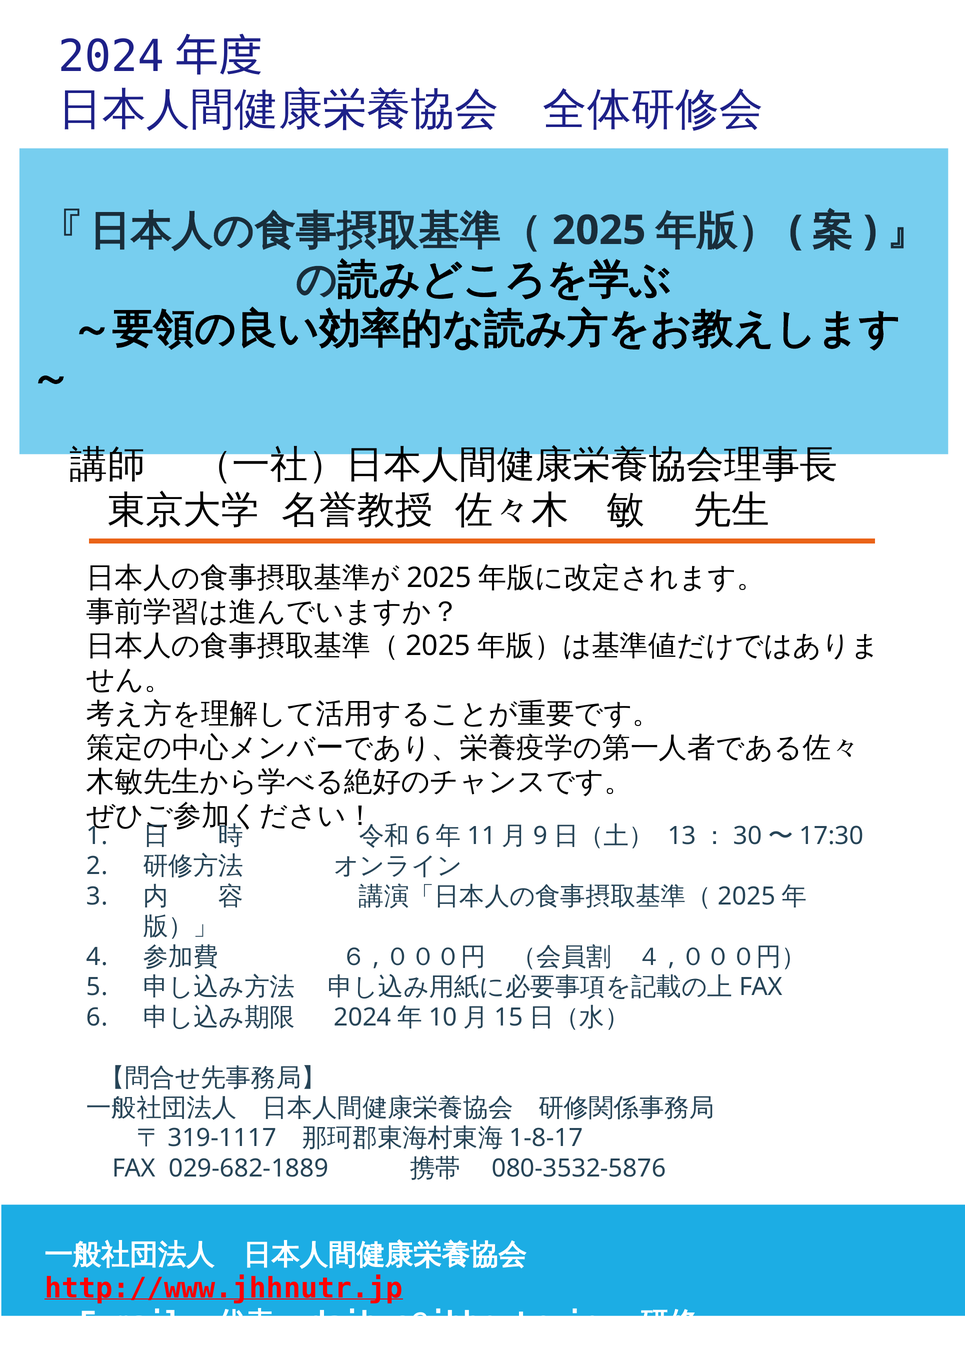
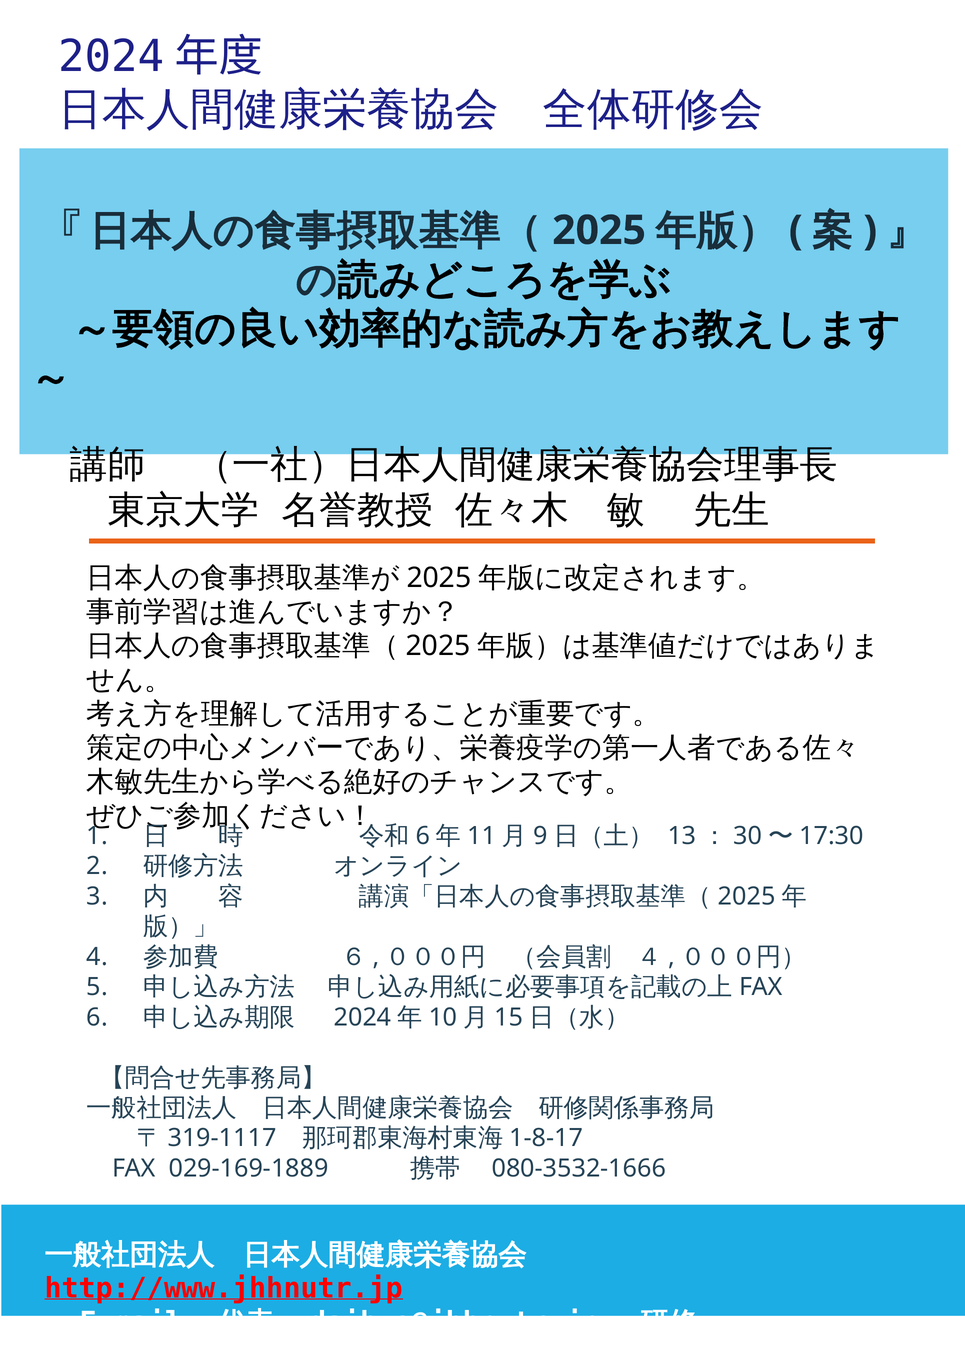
029-682-1889: 029-682-1889 -> 029-169-1889
080-3532-5876: 080-3532-5876 -> 080-3532-1666
